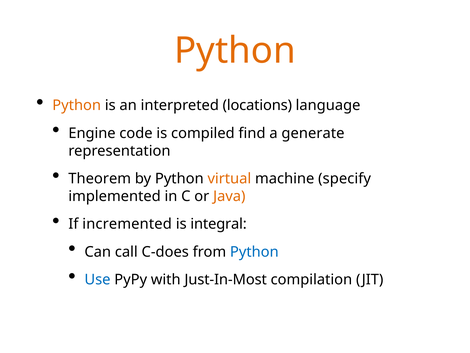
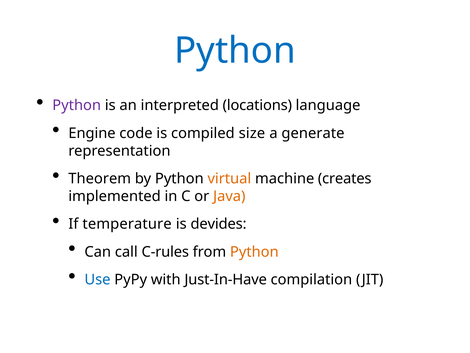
Python at (235, 51) colour: orange -> blue
Python at (77, 105) colour: orange -> purple
find: find -> size
specify: specify -> creates
incremented: incremented -> temperature
integral: integral -> devides
C-does: C-does -> C-rules
Python at (254, 251) colour: blue -> orange
Just-In-Most: Just-In-Most -> Just-In-Have
